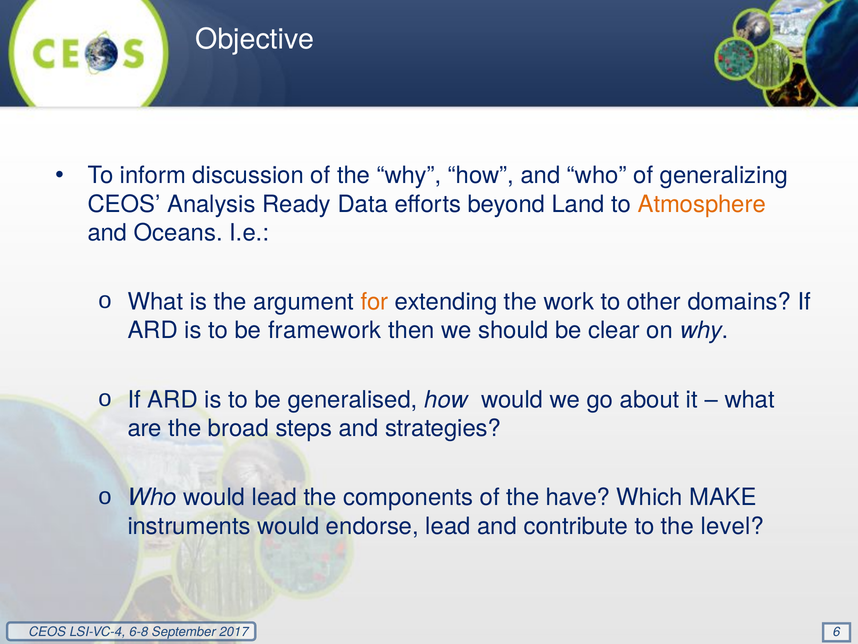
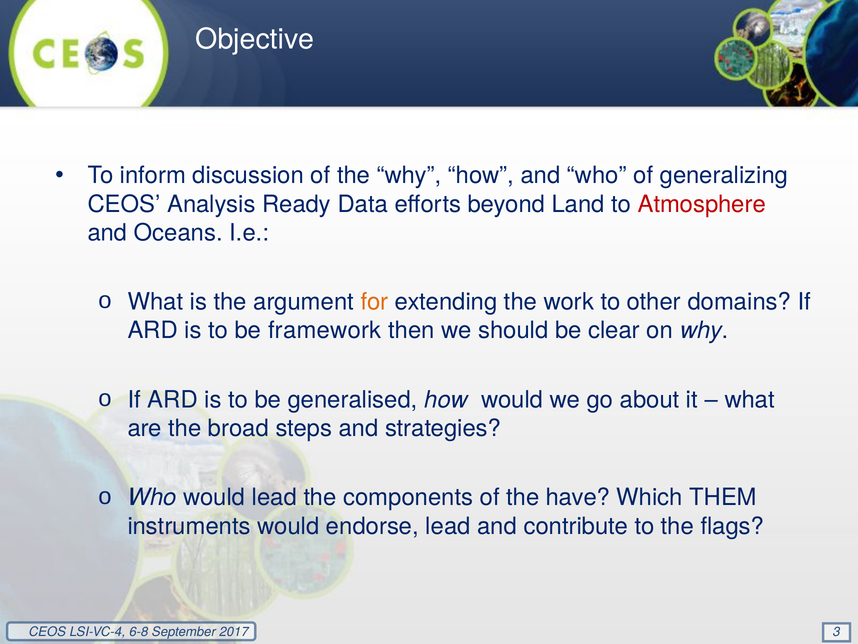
Atmosphere colour: orange -> red
MAKE: MAKE -> THEM
level: level -> flags
6: 6 -> 3
